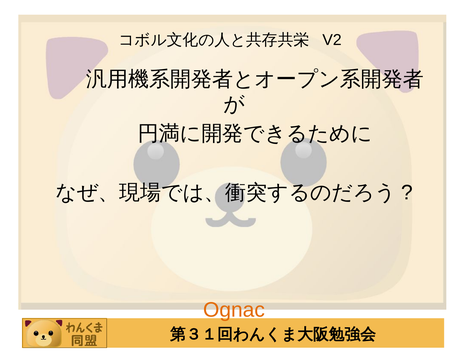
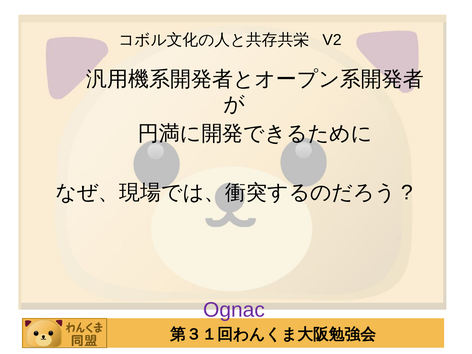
Ognac colour: orange -> purple
